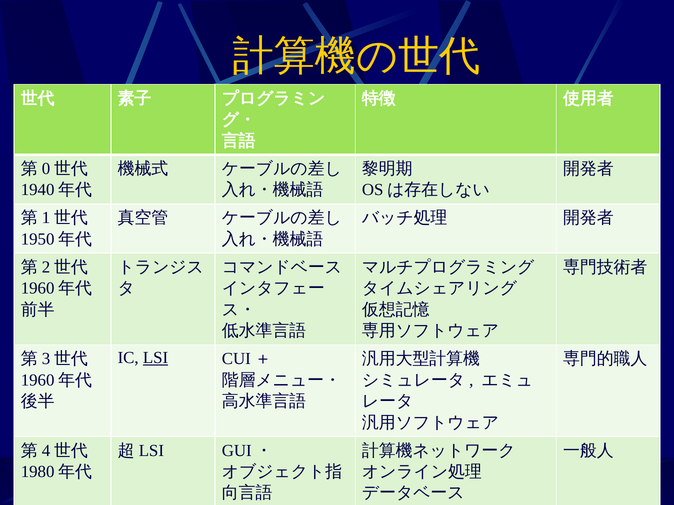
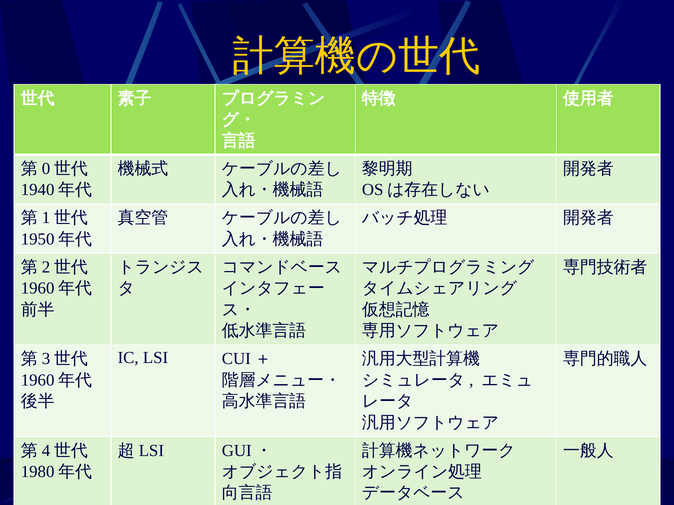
LSI at (156, 358) underline: present -> none
